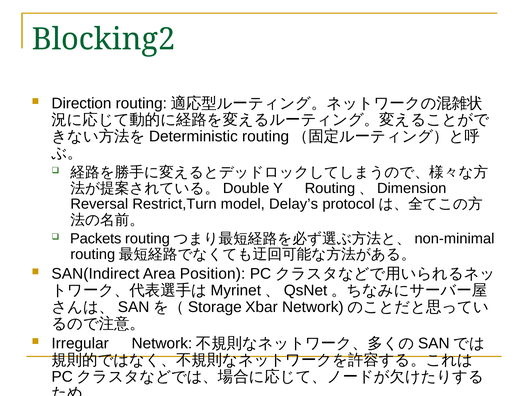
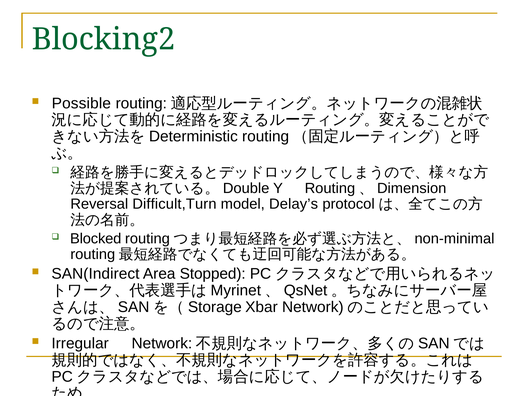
Direction: Direction -> Possible
Restrict,Turn: Restrict,Turn -> Difficult,Turn
Packets: Packets -> Blocked
Position: Position -> Stopped
